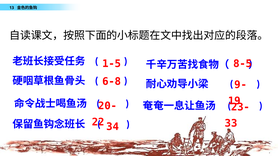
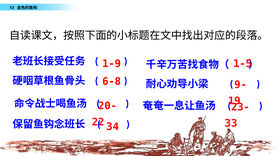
1-5: 1-5 -> 1-9
8-5: 8-5 -> 1-5
